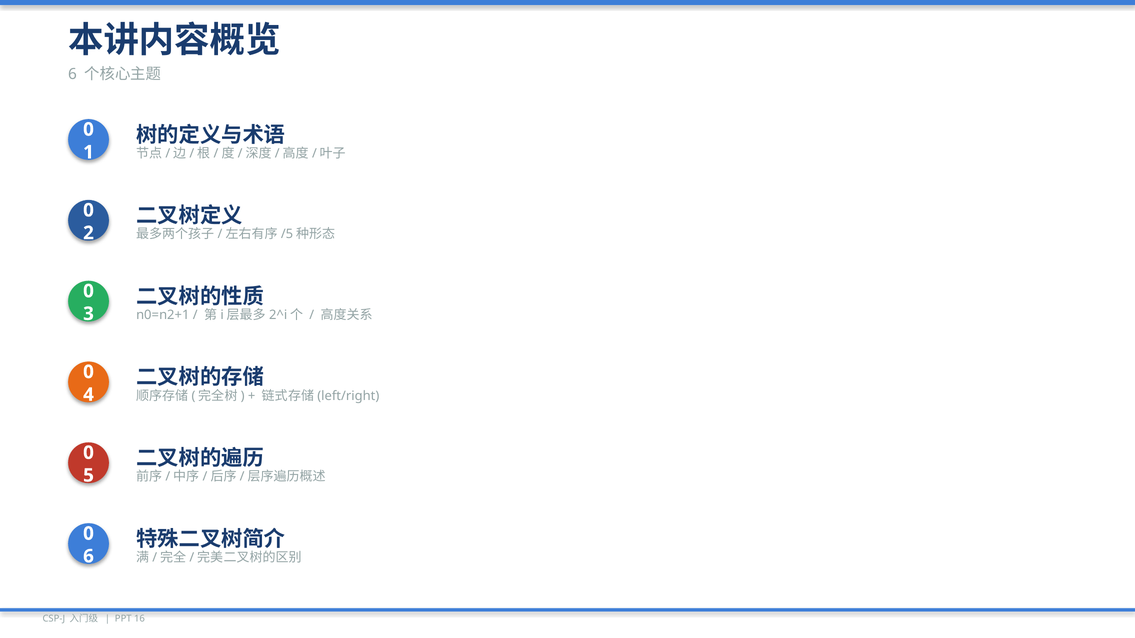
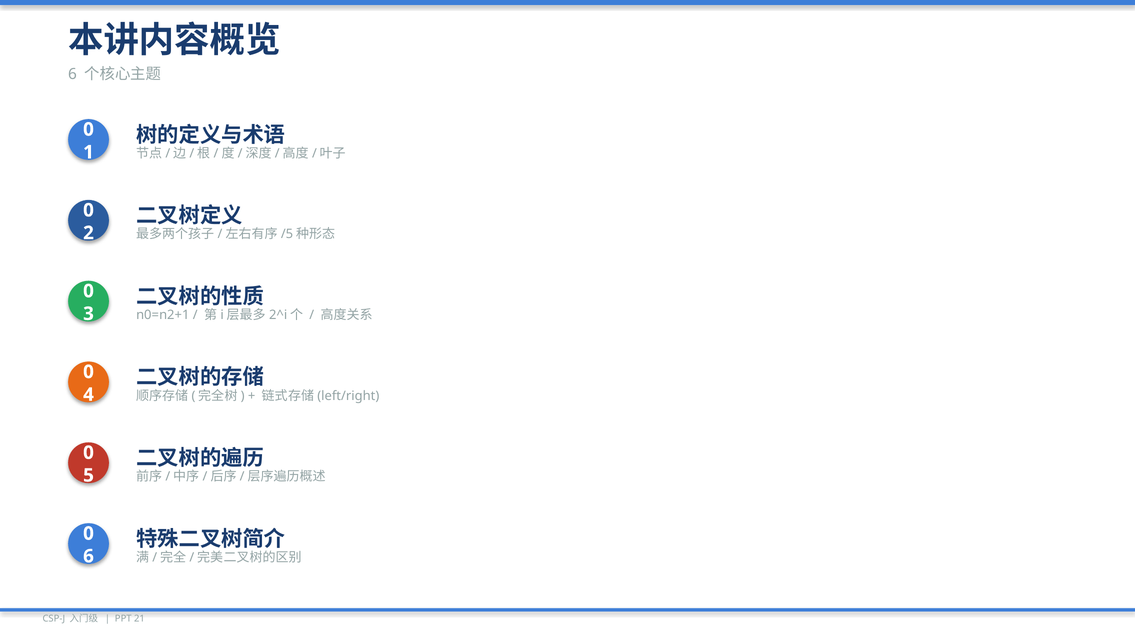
16: 16 -> 21
